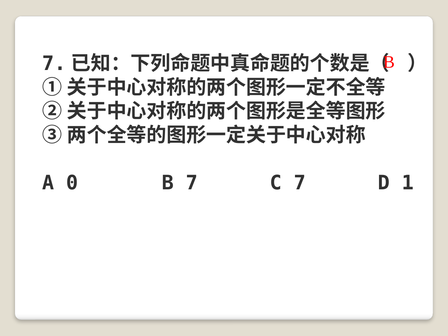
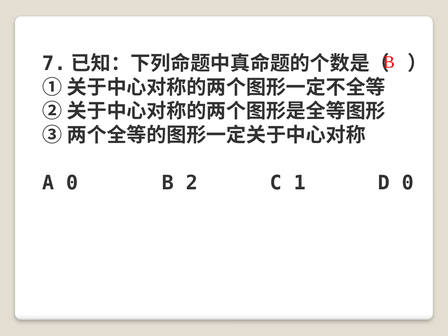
B 7: 7 -> 2
C 7: 7 -> 1
D 1: 1 -> 0
